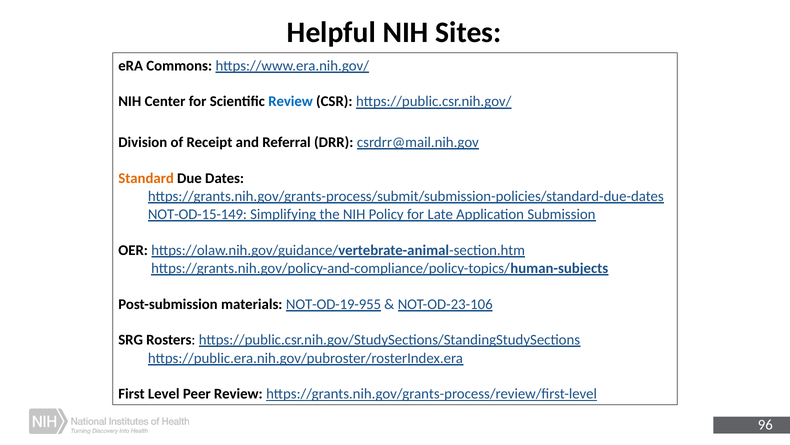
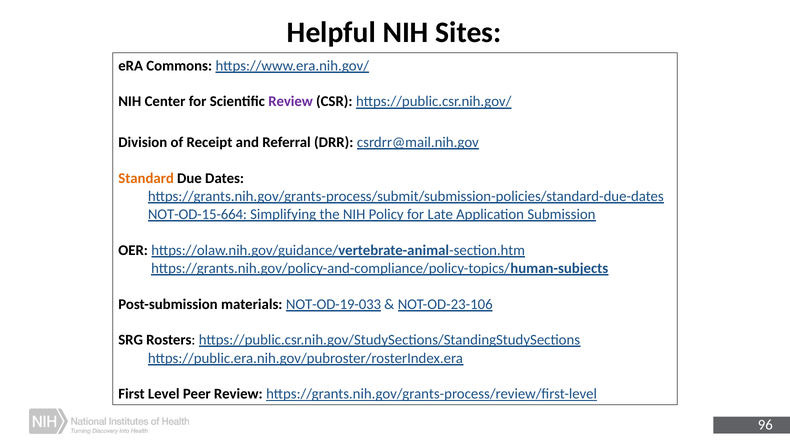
Review at (291, 101) colour: blue -> purple
NOT-OD-15-149: NOT-OD-15-149 -> NOT-OD-15-664
NOT-OD-19-955: NOT-OD-19-955 -> NOT-OD-19-033
